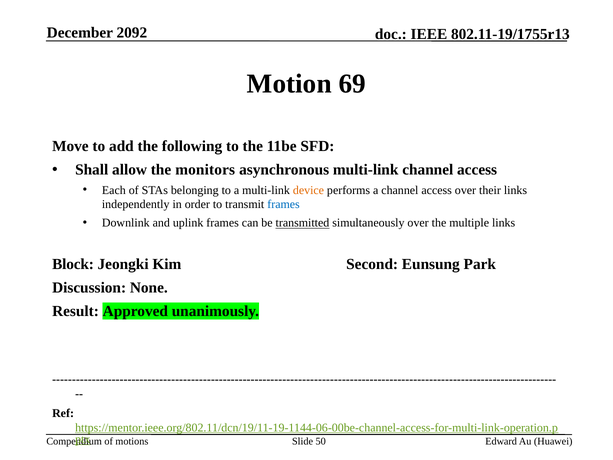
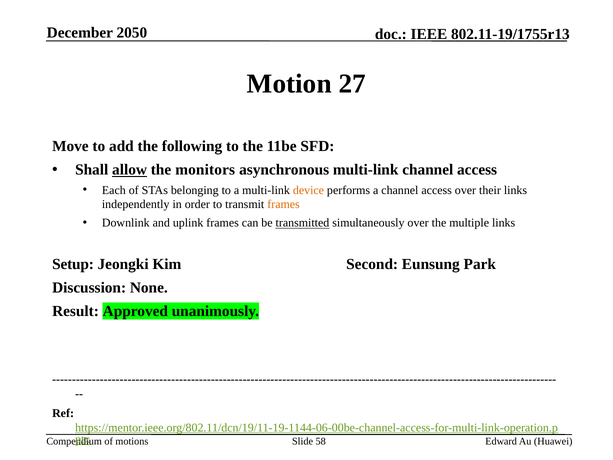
2092: 2092 -> 2050
69: 69 -> 27
allow underline: none -> present
frames at (284, 204) colour: blue -> orange
Block: Block -> Setup
50: 50 -> 58
